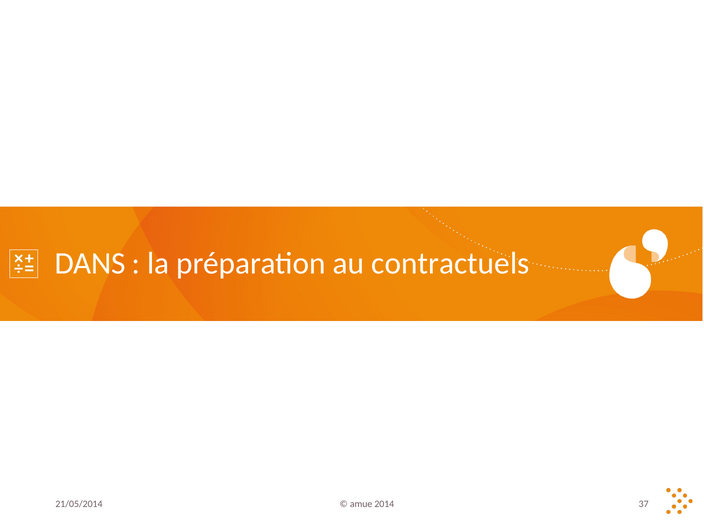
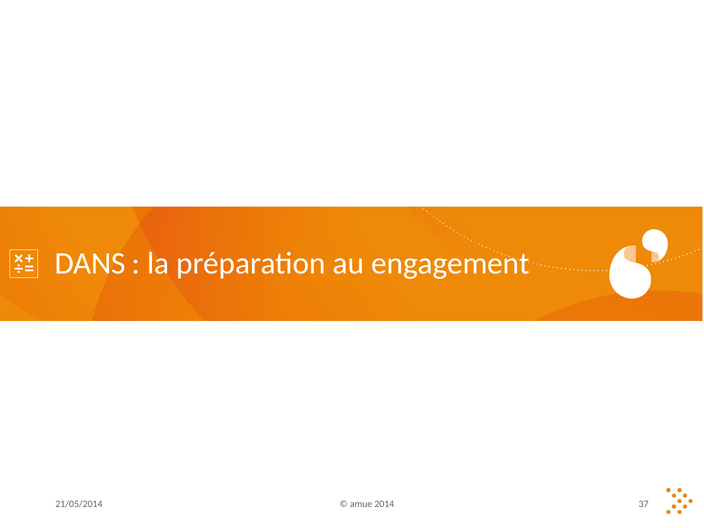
contractuels: contractuels -> engagement
